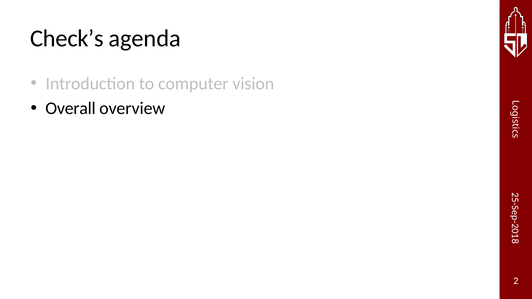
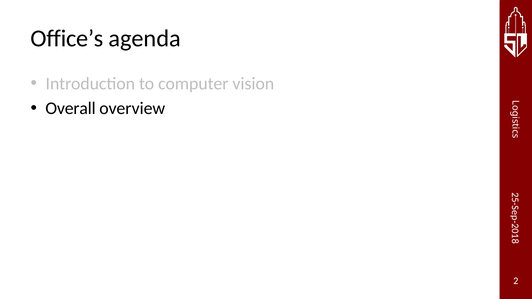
Check’s: Check’s -> Office’s
